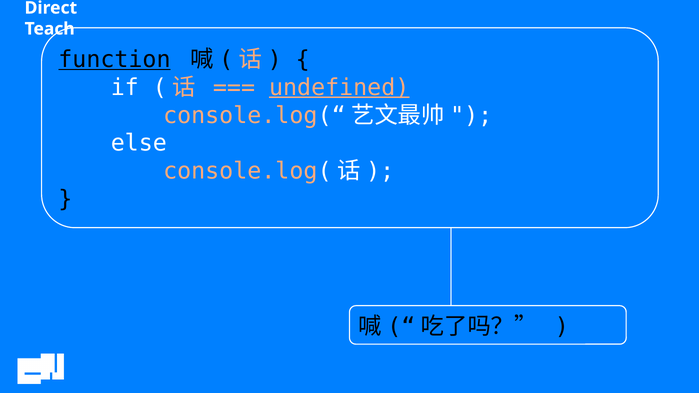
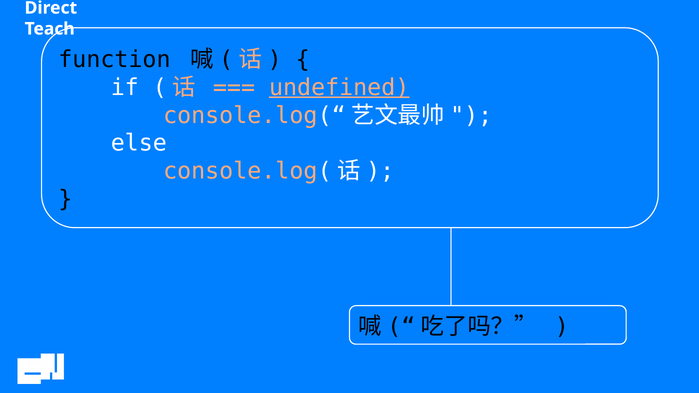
function underline: present -> none
